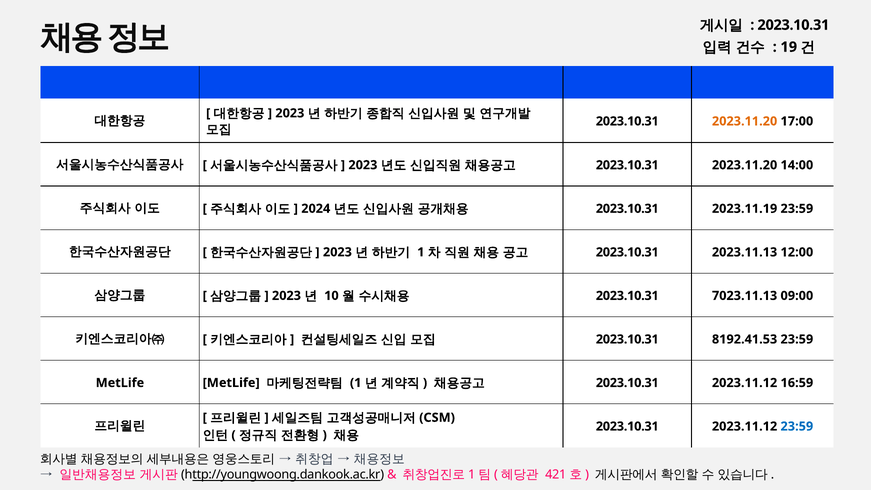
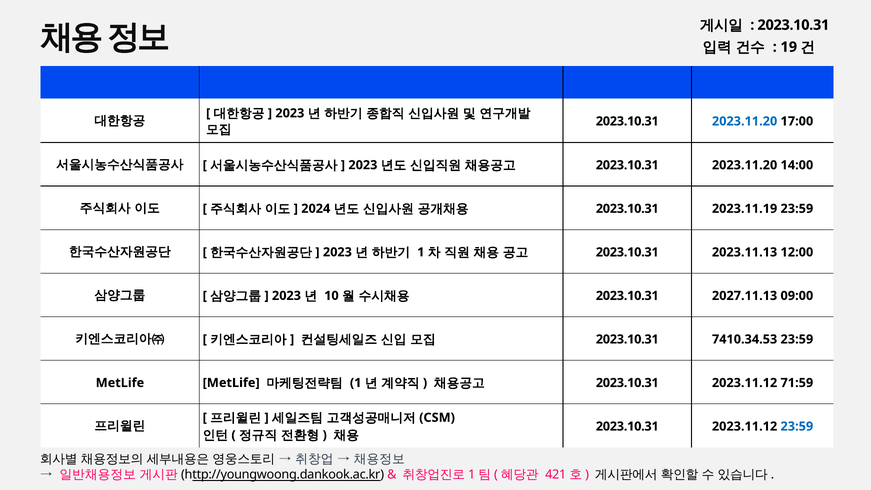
2023.11.20 at (745, 121) colour: orange -> blue
7023.11.13: 7023.11.13 -> 2027.11.13
8192.41.53: 8192.41.53 -> 7410.34.53
16:59: 16:59 -> 71:59
